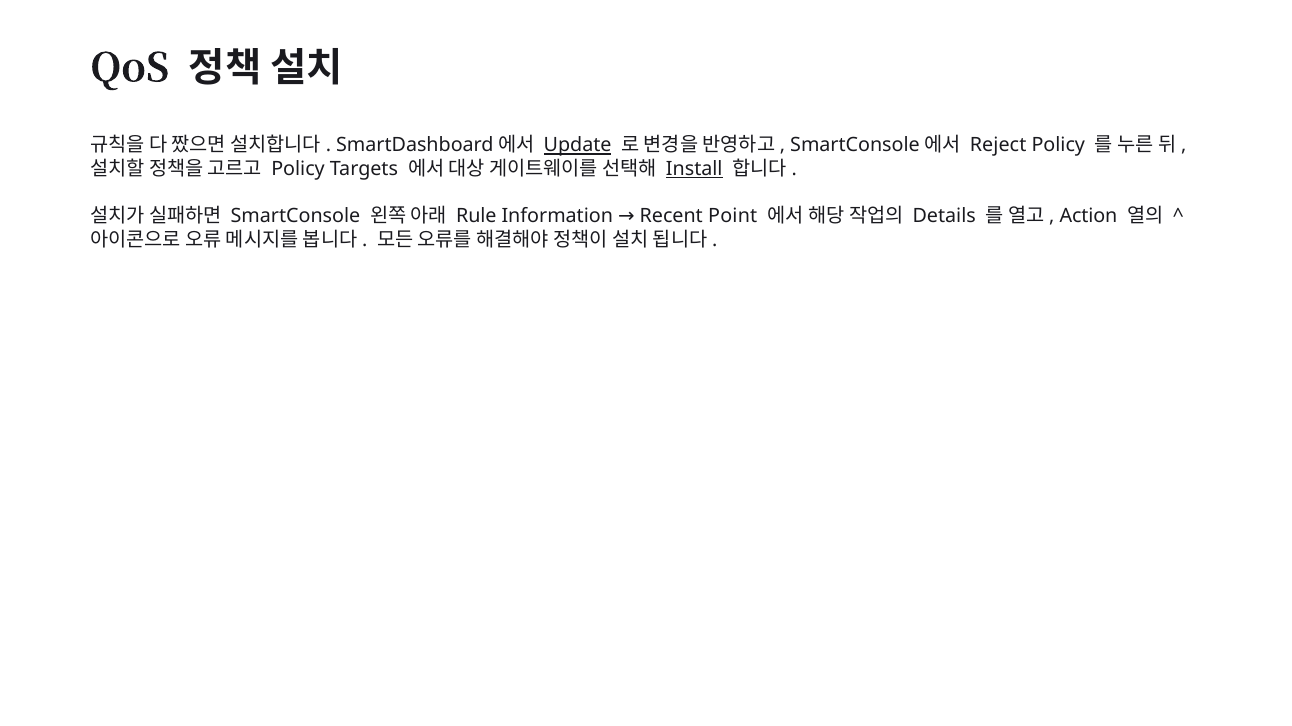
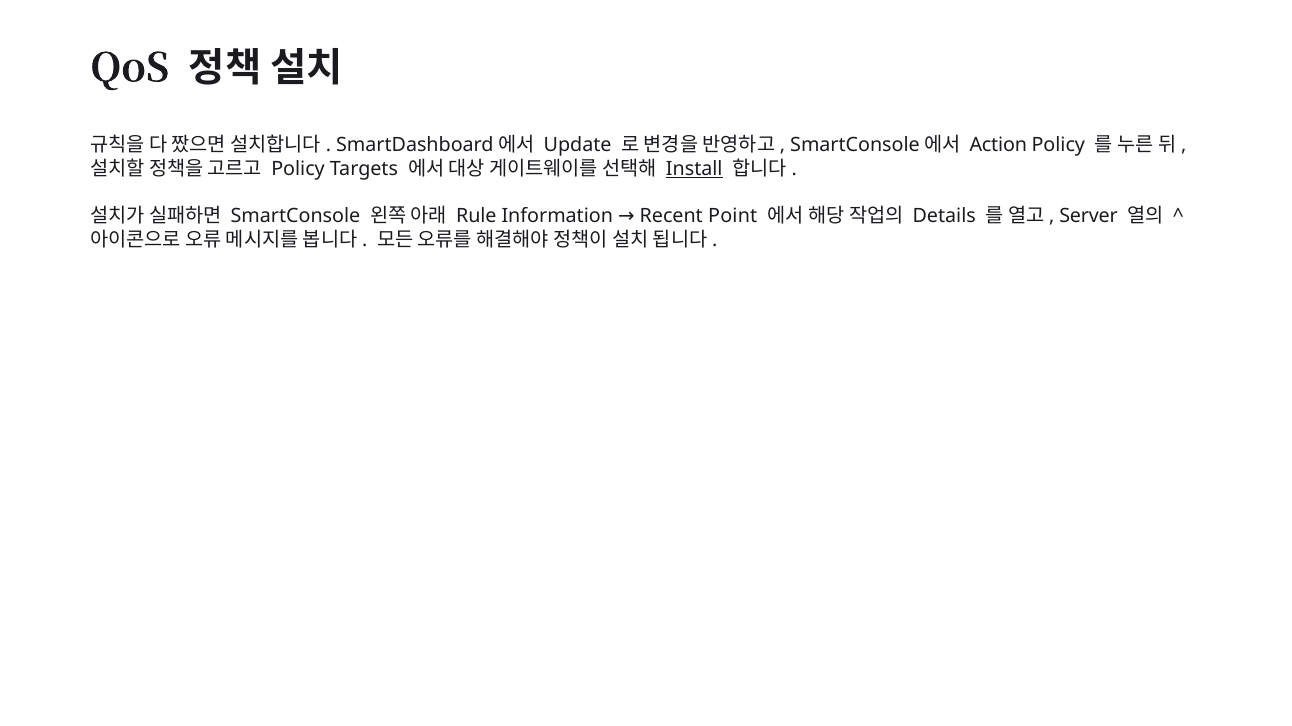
Update underline: present -> none
Reject: Reject -> Action
Action: Action -> Server
